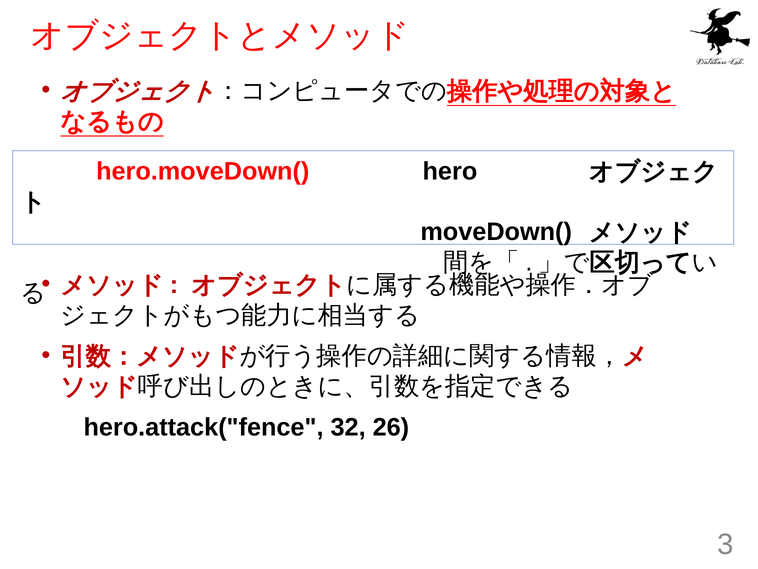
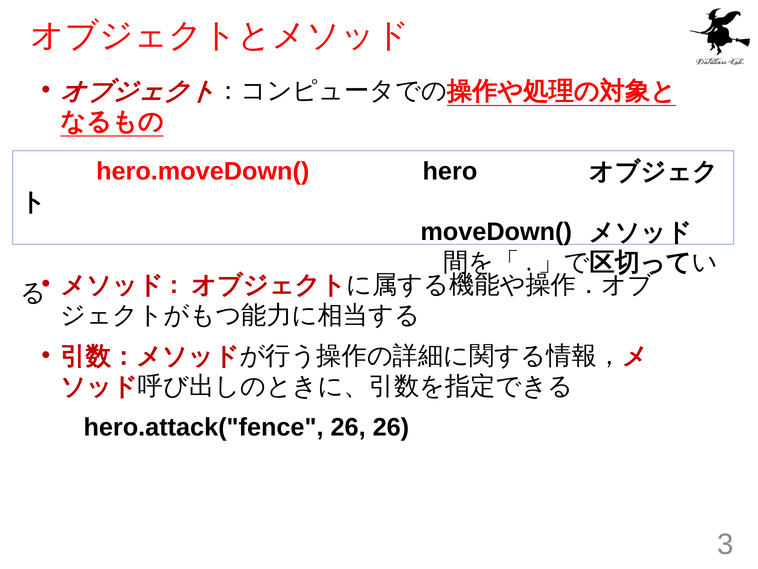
hero.attack("fence 32: 32 -> 26
